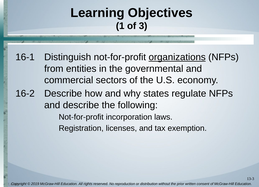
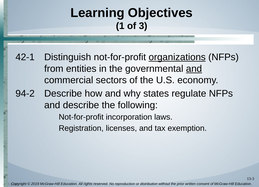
16-1: 16-1 -> 42-1
and at (194, 69) underline: none -> present
16-2: 16-2 -> 94-2
